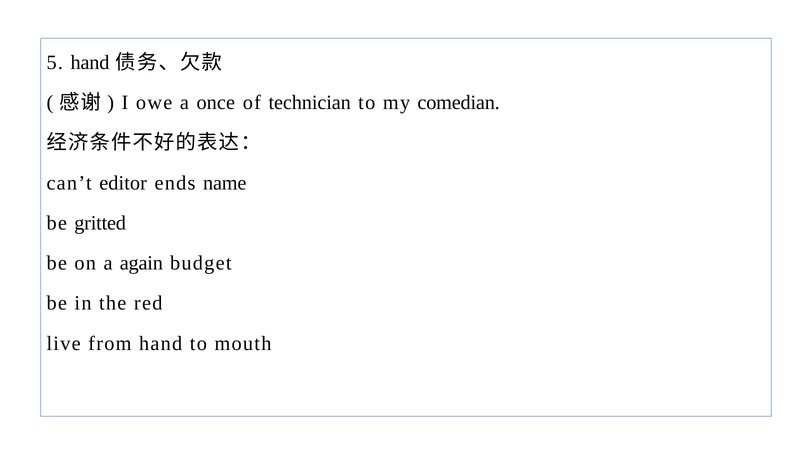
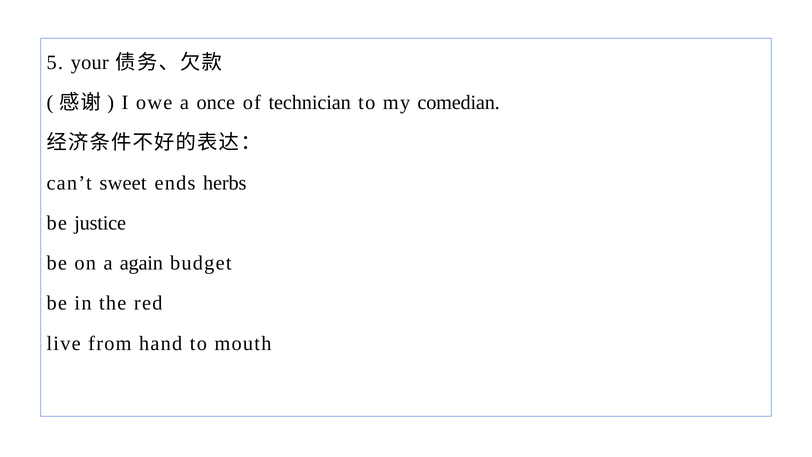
5 hand: hand -> your
editor: editor -> sweet
name: name -> herbs
gritted: gritted -> justice
